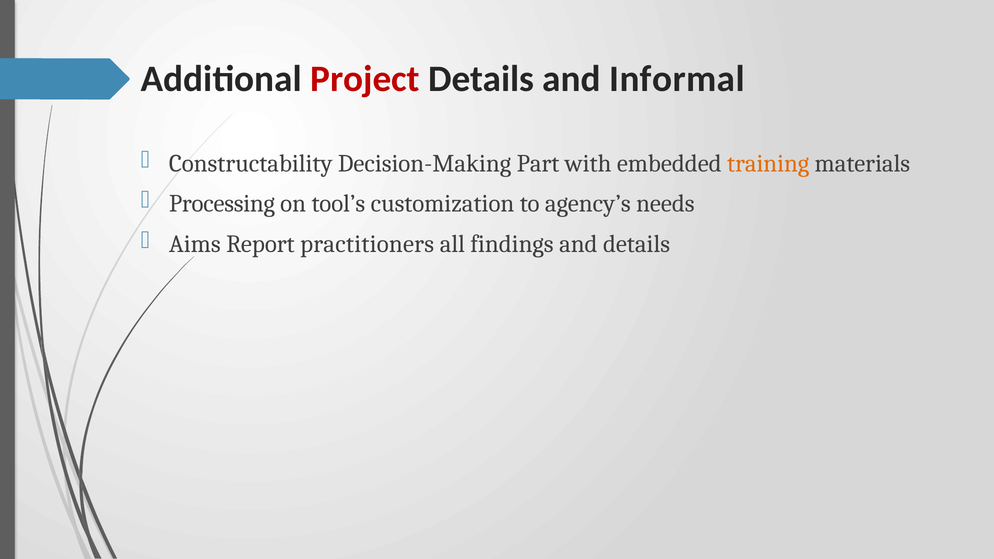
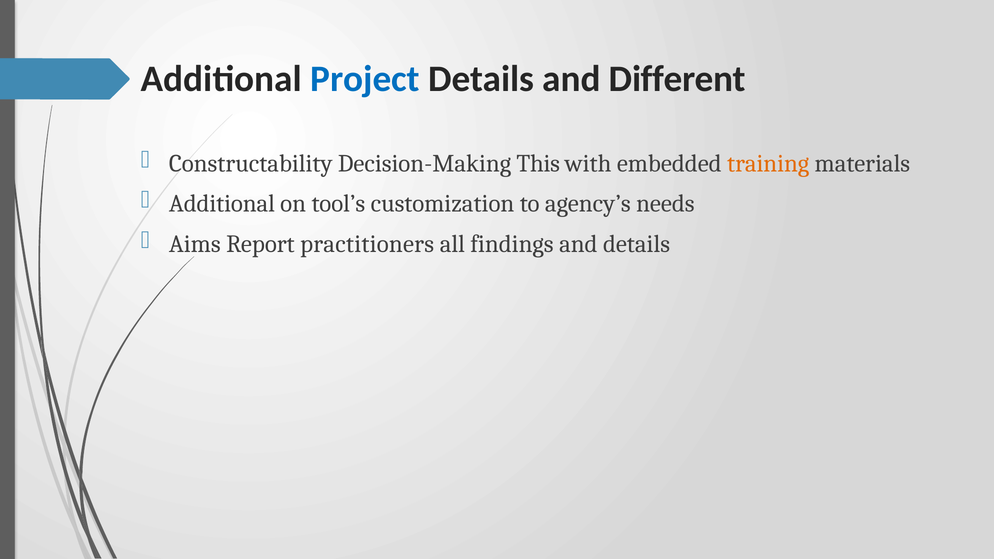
Project colour: red -> blue
Informal: Informal -> Different
Part: Part -> This
Processing at (222, 204): Processing -> Additional
